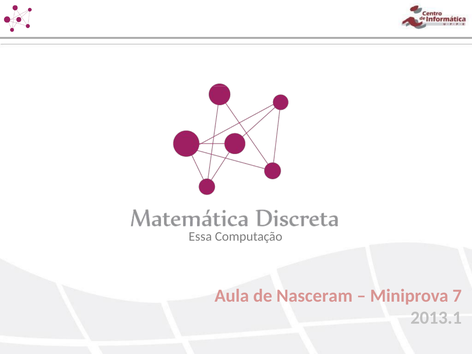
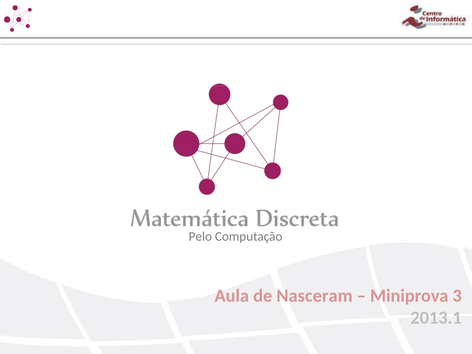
Essa: Essa -> Pelo
7: 7 -> 3
